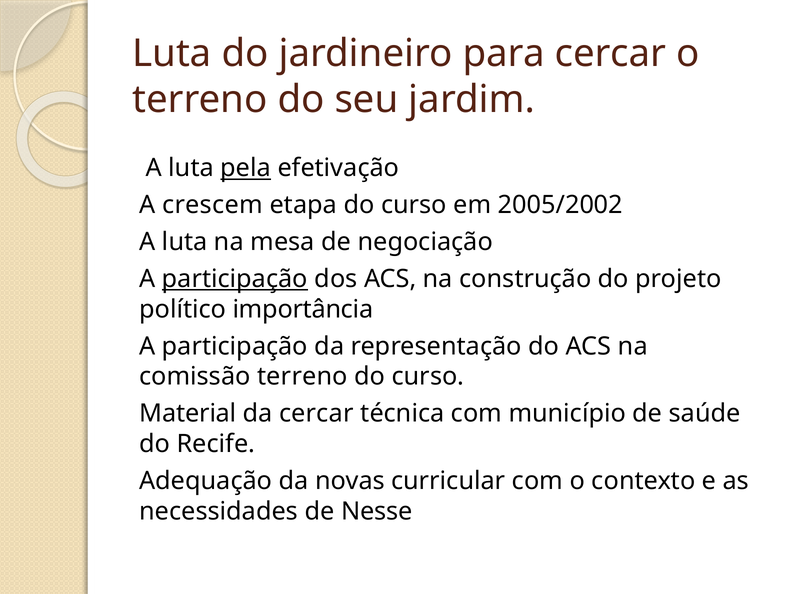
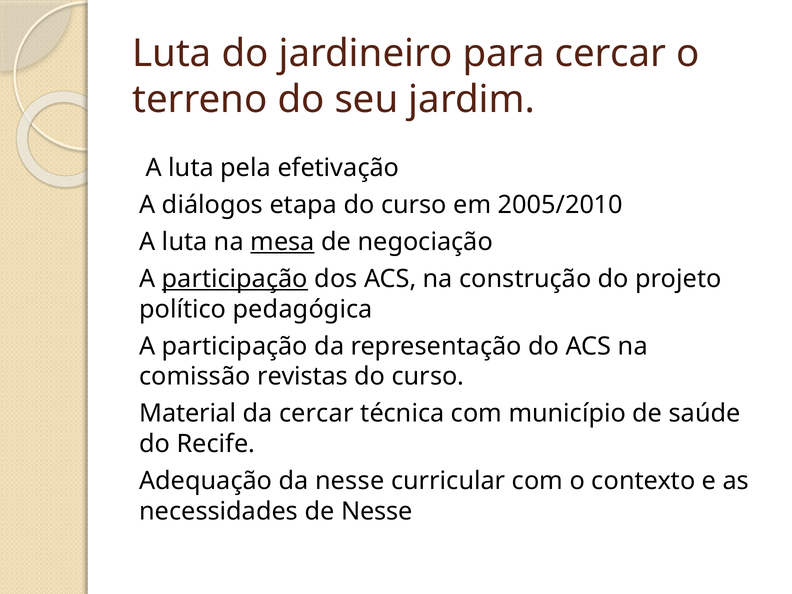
pela underline: present -> none
crescem: crescem -> diálogos
2005/2002: 2005/2002 -> 2005/2010
mesa underline: none -> present
importância: importância -> pedagógica
comissão terreno: terreno -> revistas
da novas: novas -> nesse
